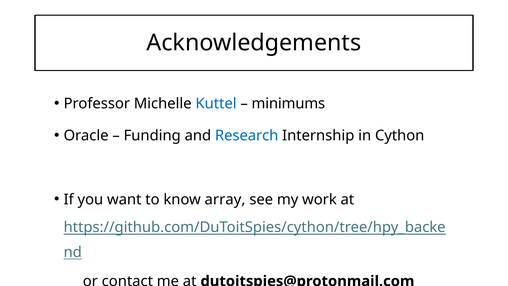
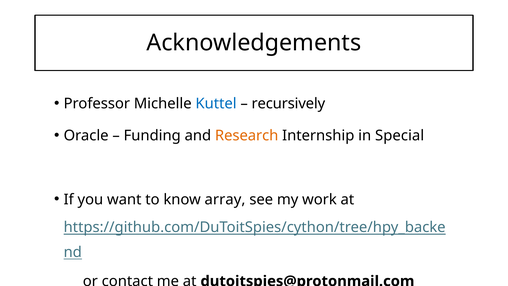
minimums: minimums -> recursively
Research colour: blue -> orange
Cython: Cython -> Special
